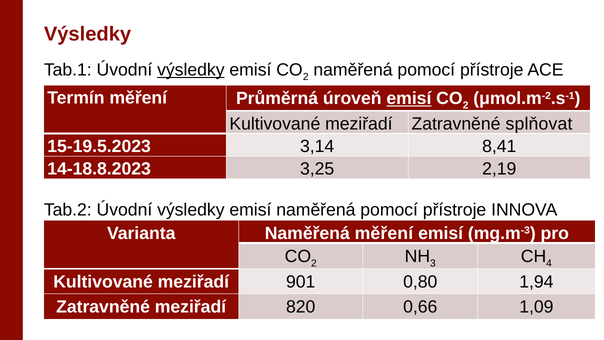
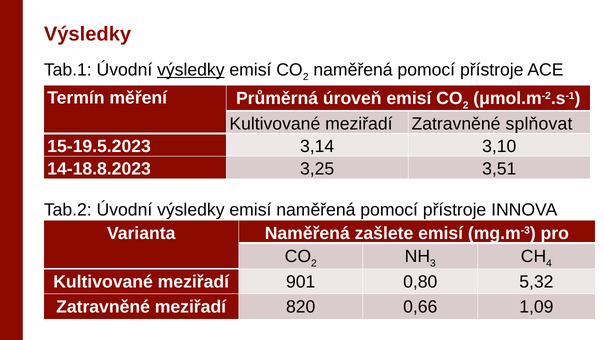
emisí at (409, 98) underline: present -> none
8,41: 8,41 -> 3,10
2,19: 2,19 -> 3,51
Naměřená měření: měření -> zašlete
1,94: 1,94 -> 5,32
